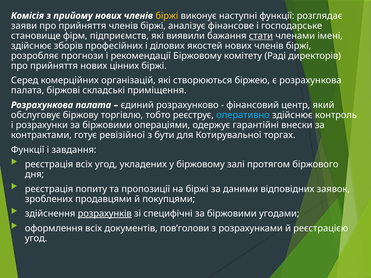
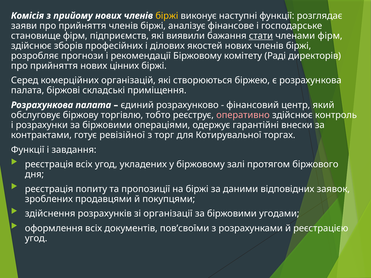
членами імені: імені -> фірм
оперативно colour: light blue -> pink
бути: бути -> торг
розрахунків underline: present -> none
специфічні: специфічні -> організації
пов’голови: пов’голови -> пов’своїми
